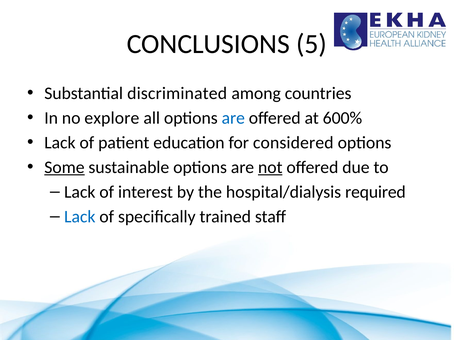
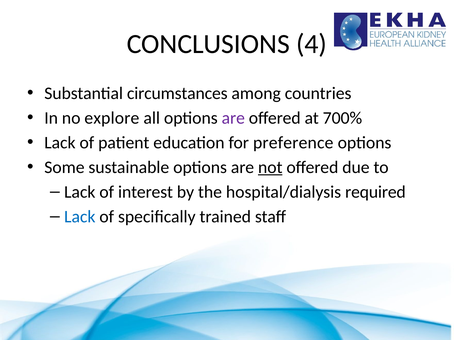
5: 5 -> 4
discriminated: discriminated -> circumstances
are at (233, 118) colour: blue -> purple
600%: 600% -> 700%
considered: considered -> preference
Some underline: present -> none
